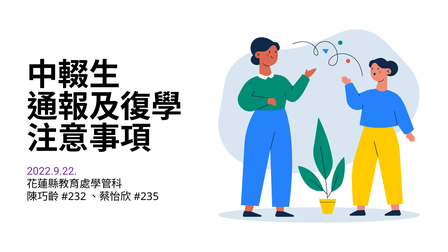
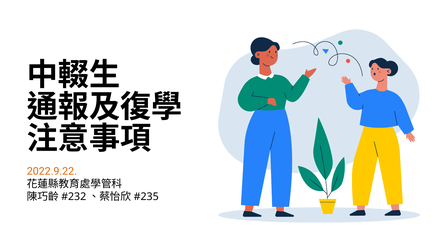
2022.9.22 colour: purple -> orange
